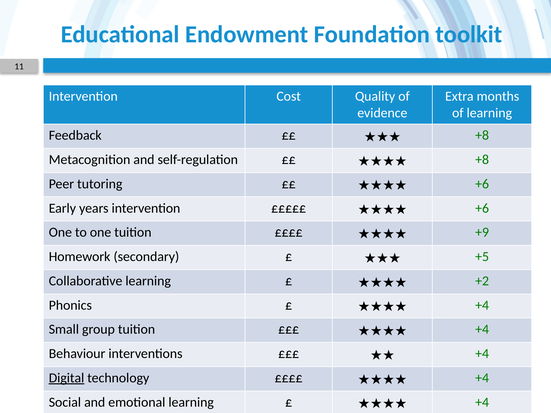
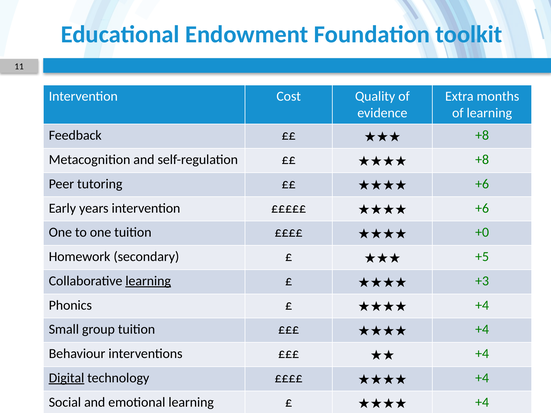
+9: +9 -> +0
learning at (148, 281) underline: none -> present
+2: +2 -> +3
